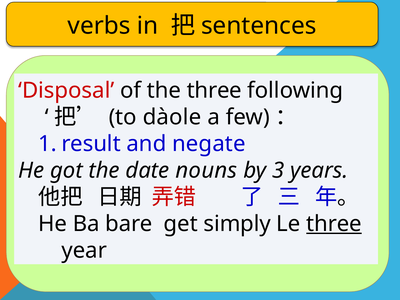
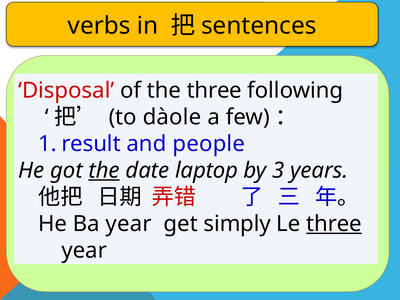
negate: negate -> people
the at (104, 170) underline: none -> present
nouns: nouns -> laptop
Ba bare: bare -> year
